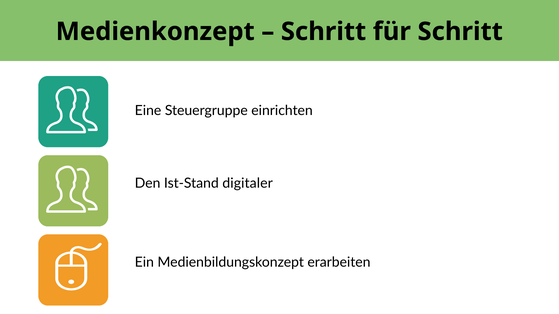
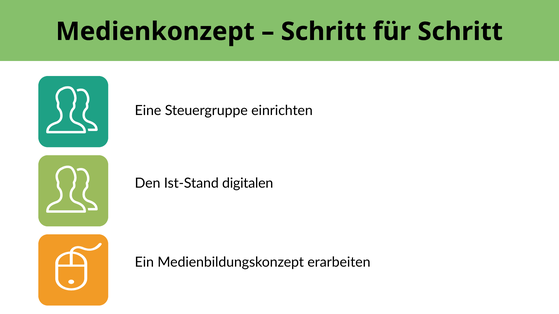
digitaler: digitaler -> digitalen
